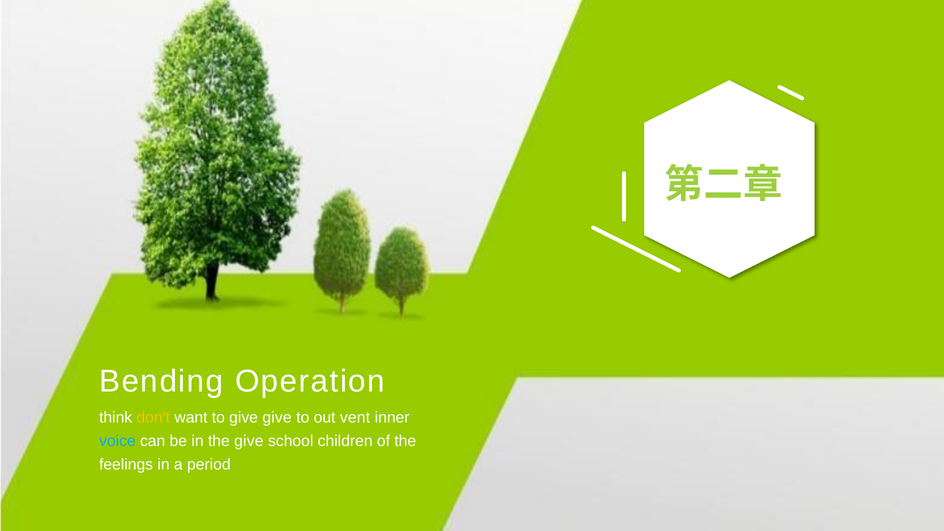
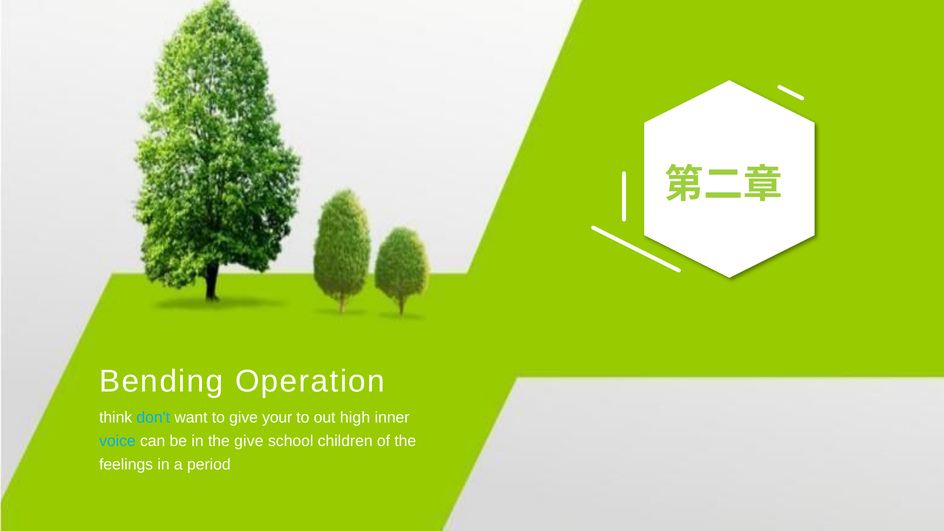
don't colour: yellow -> light blue
give give: give -> your
vent: vent -> high
